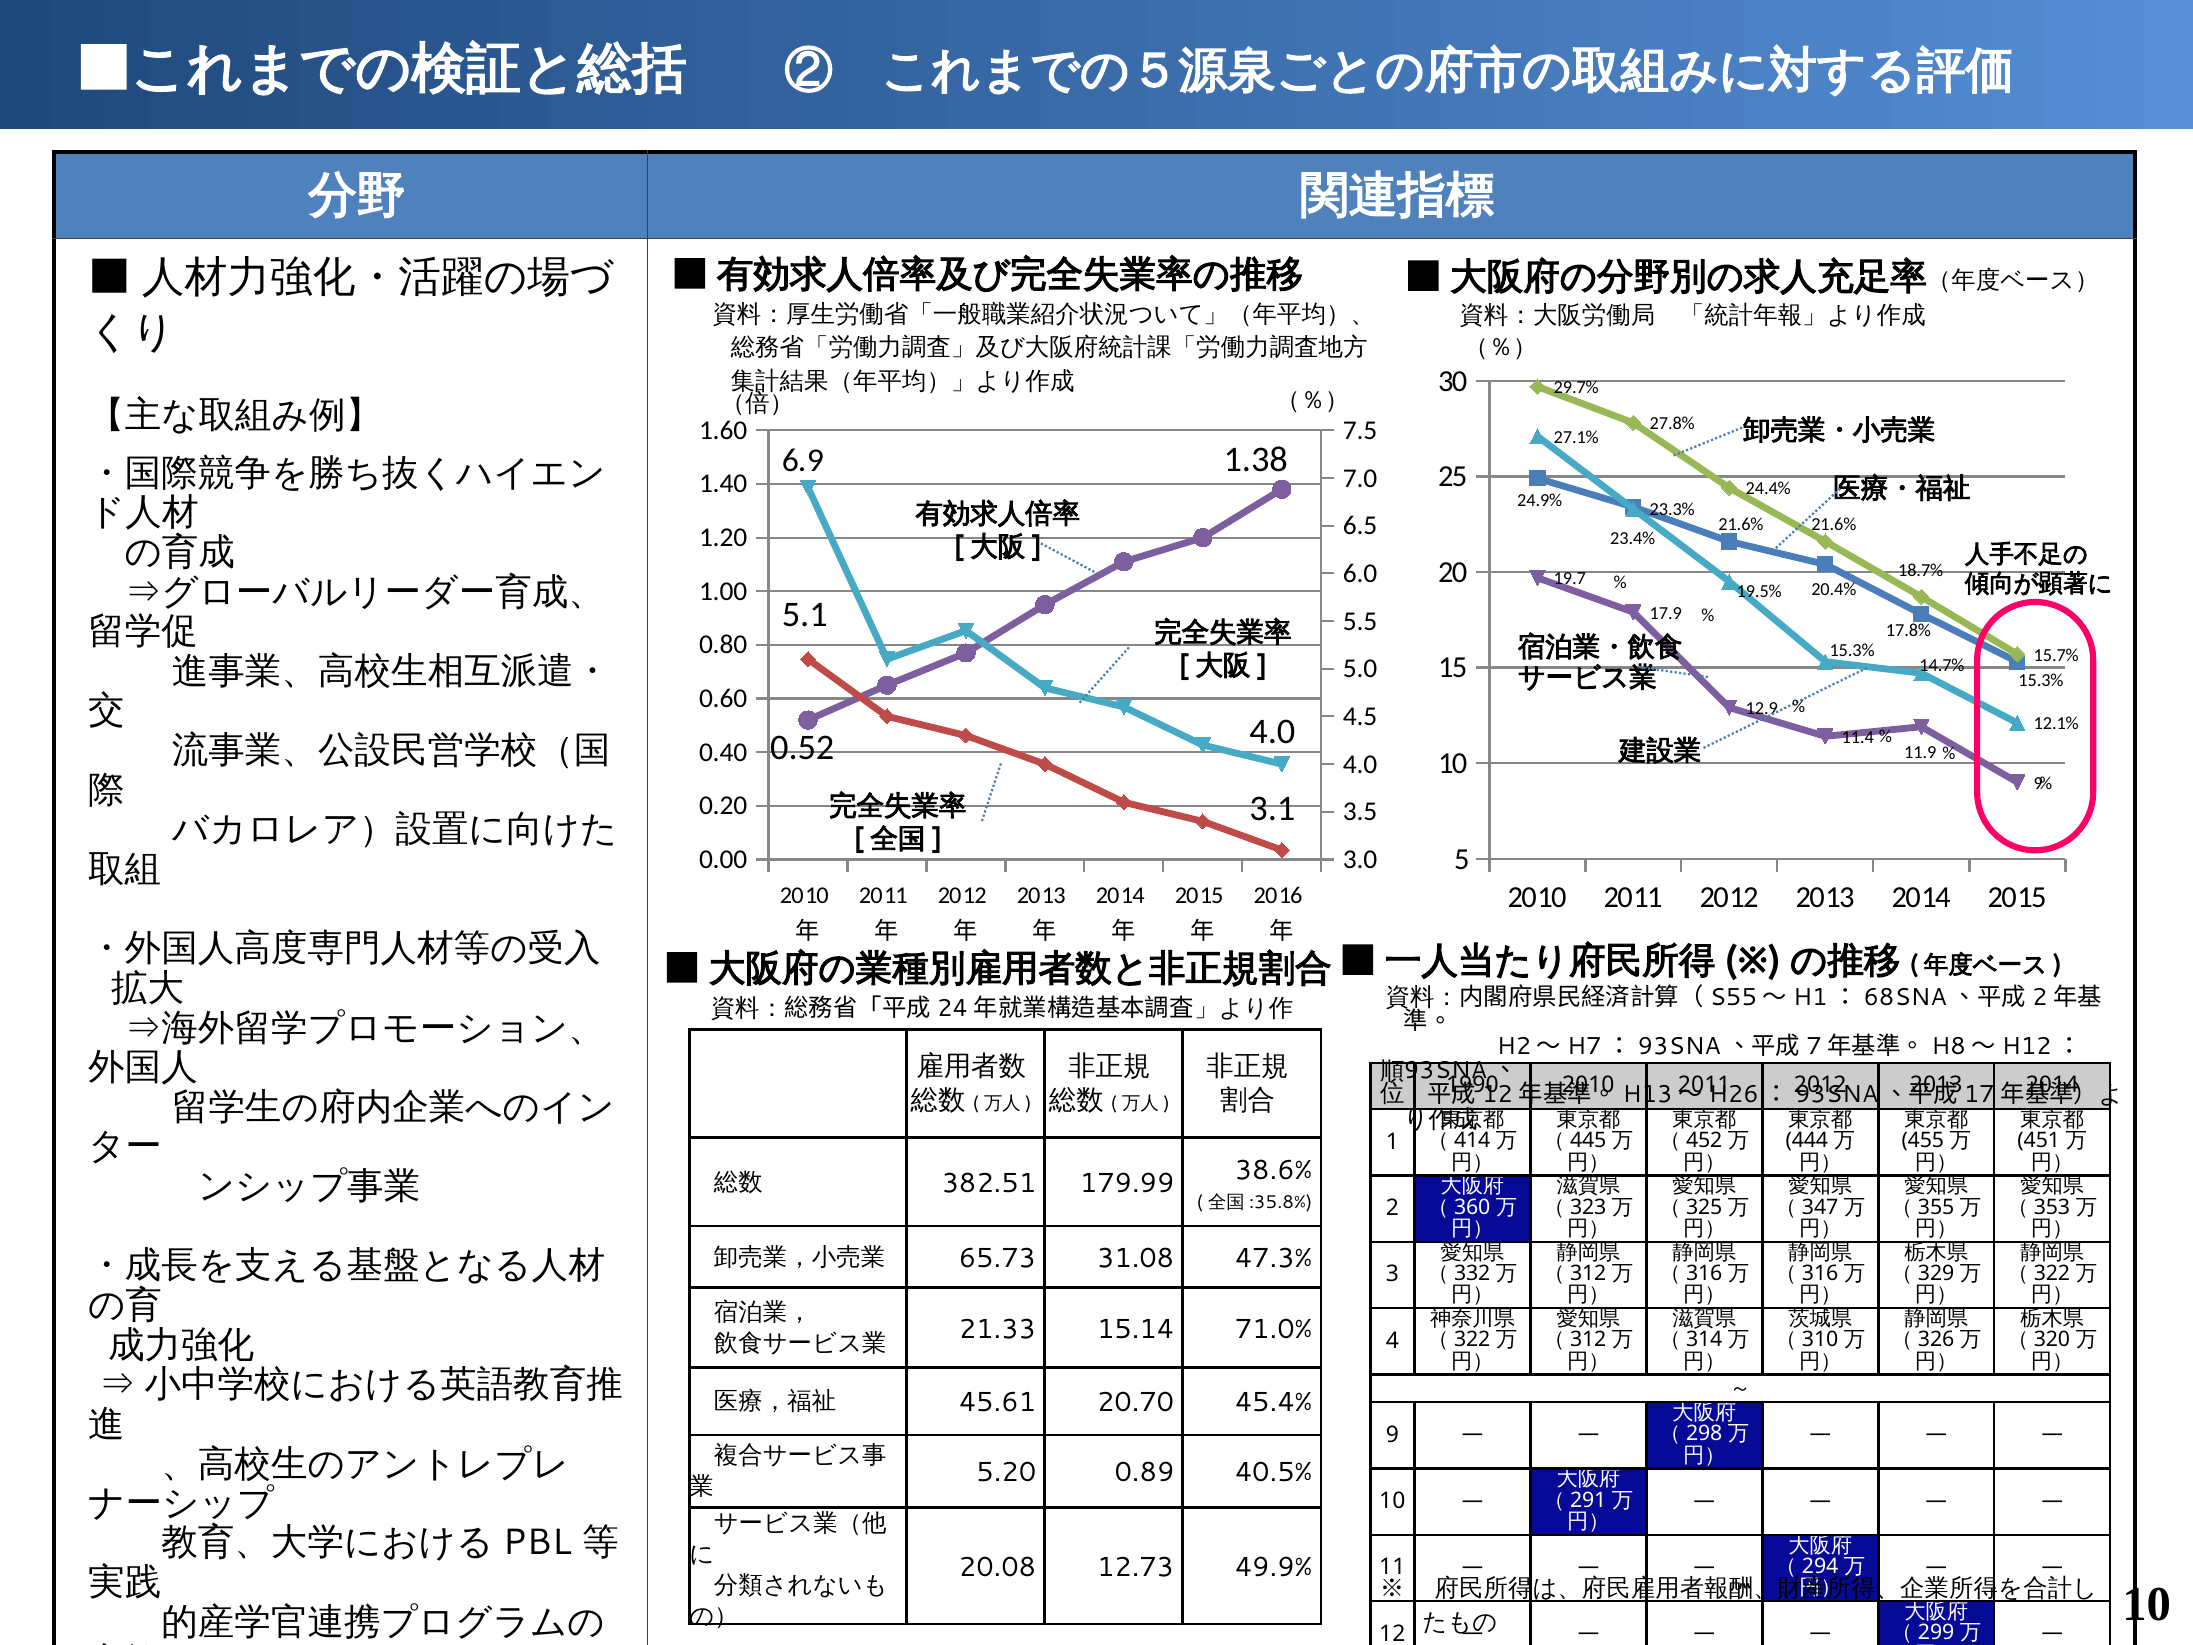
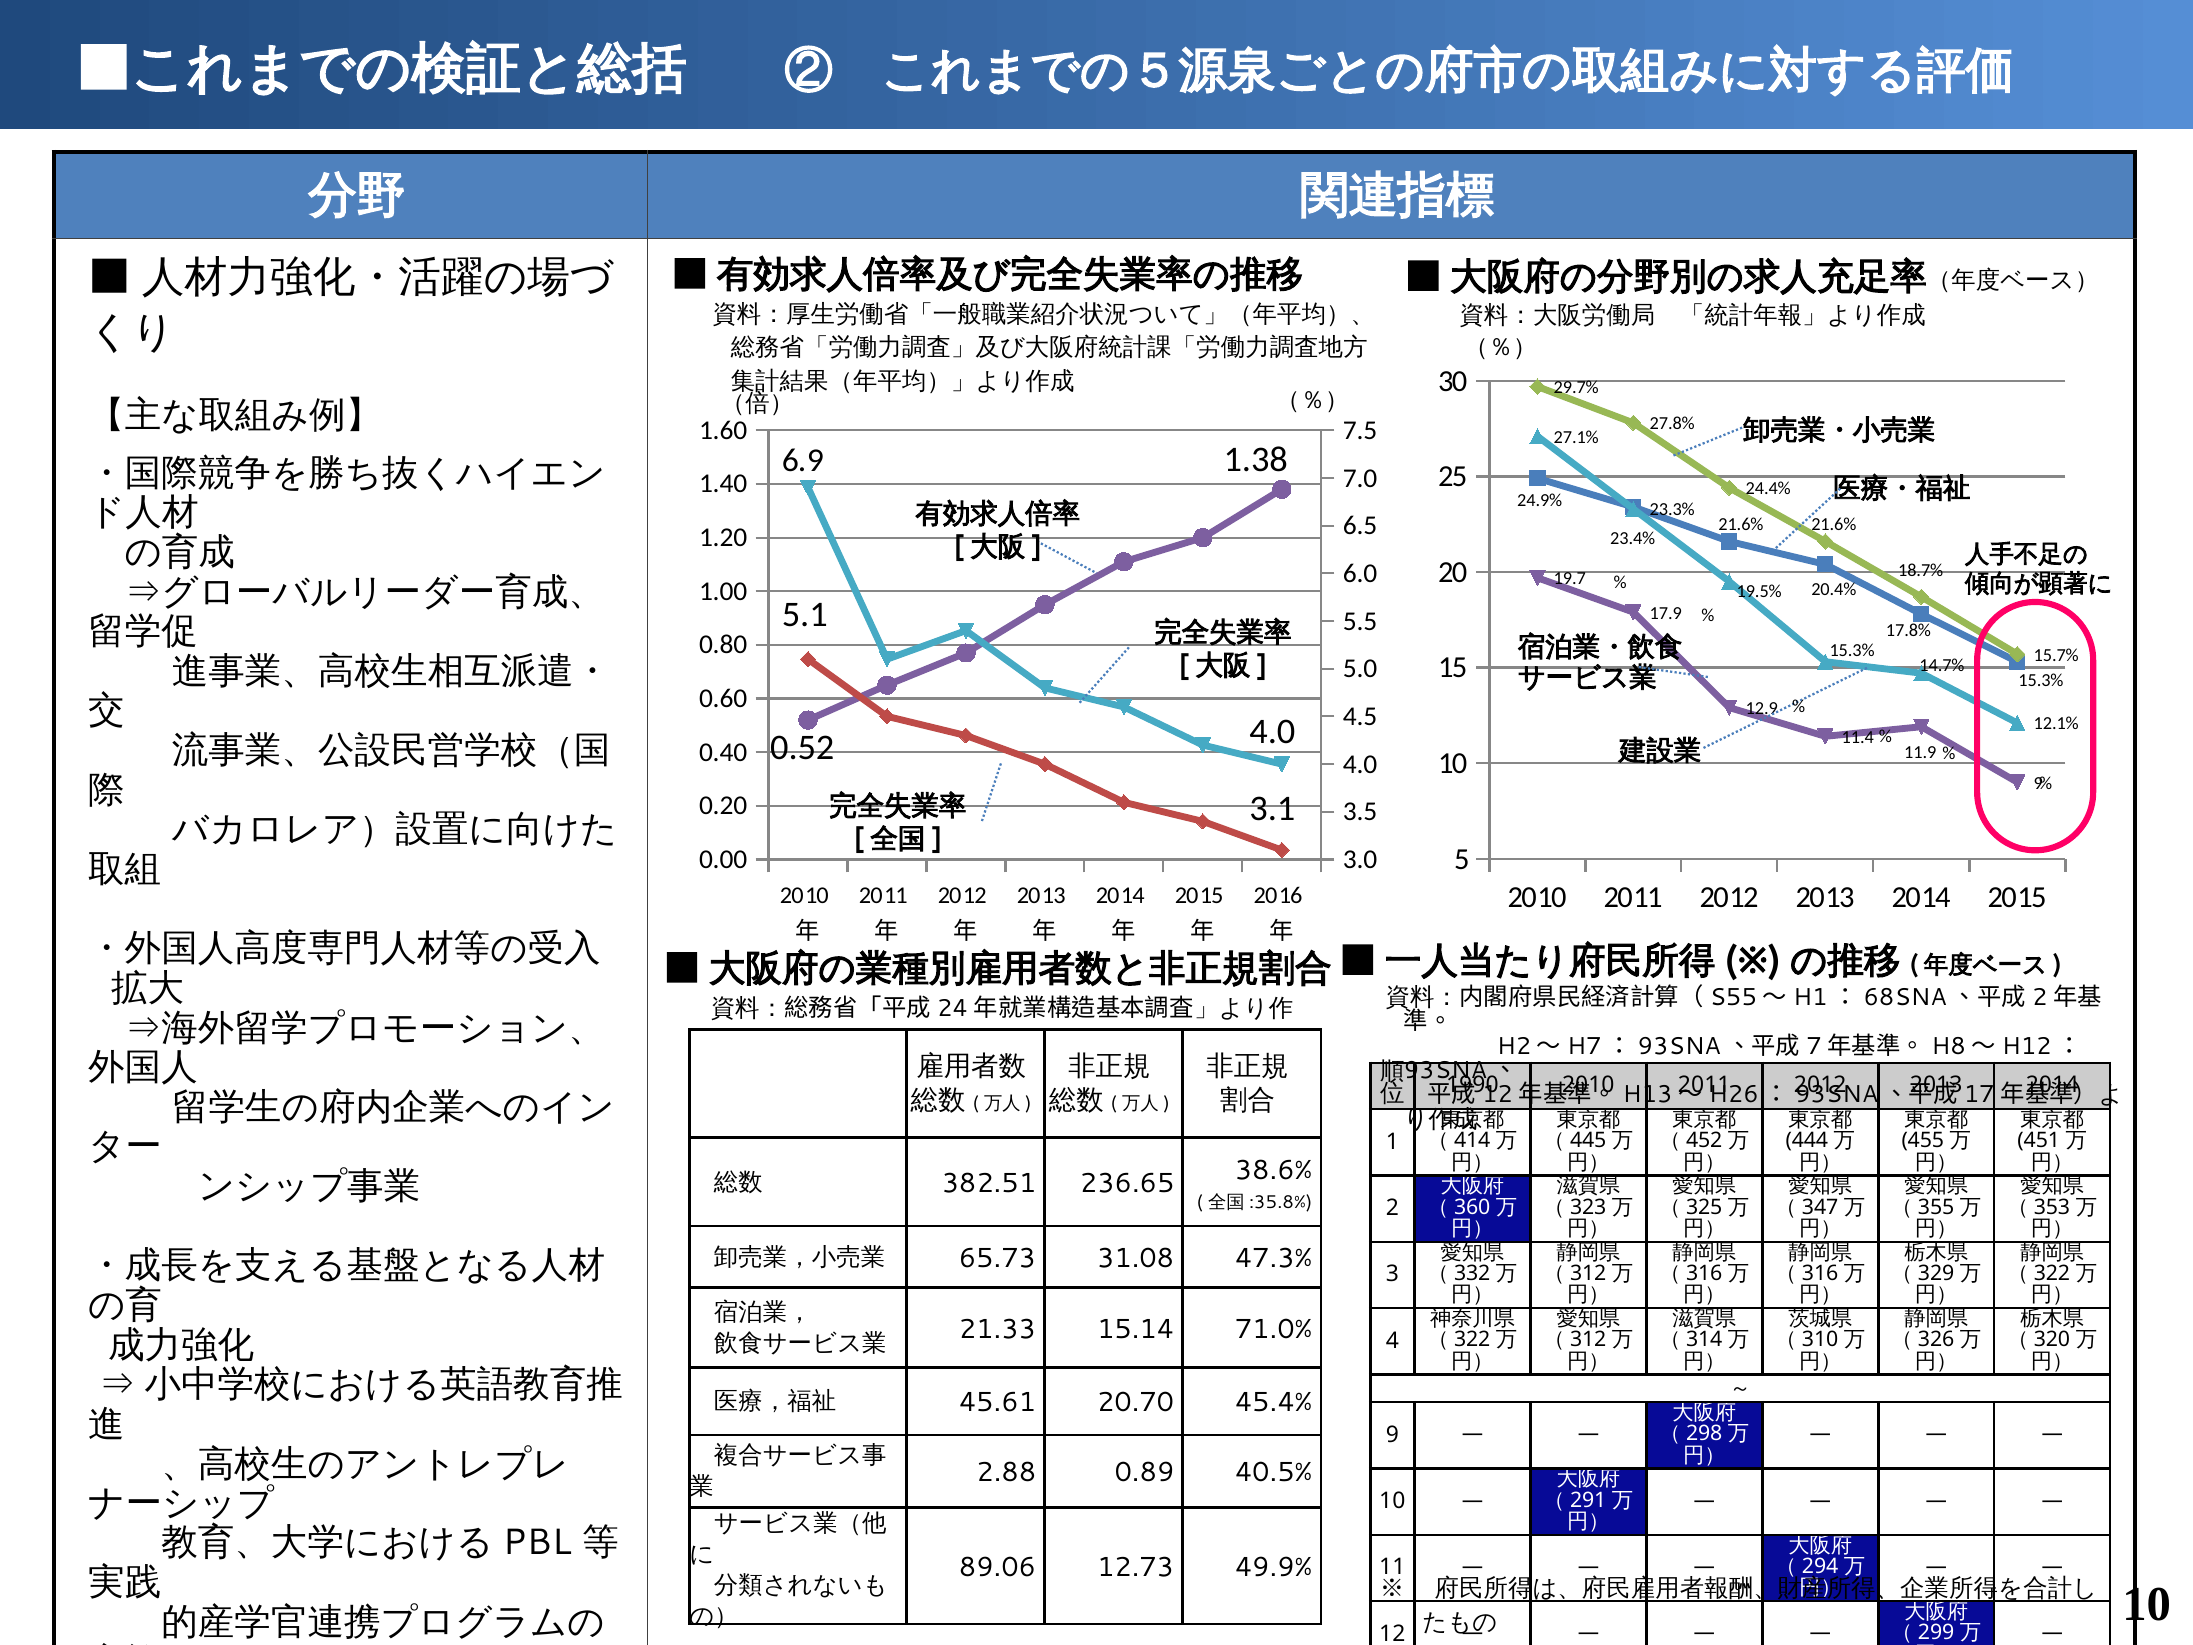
179.99: 179.99 -> 236.65
5.20: 5.20 -> 2.88
20.08: 20.08 -> 89.06
